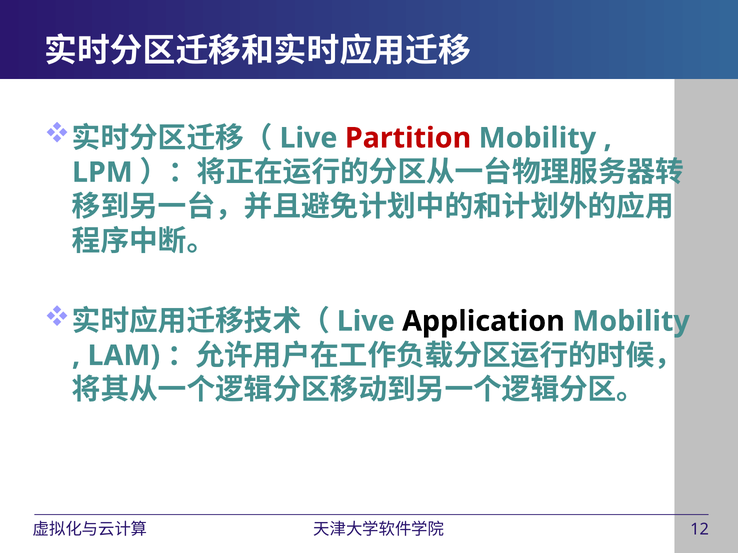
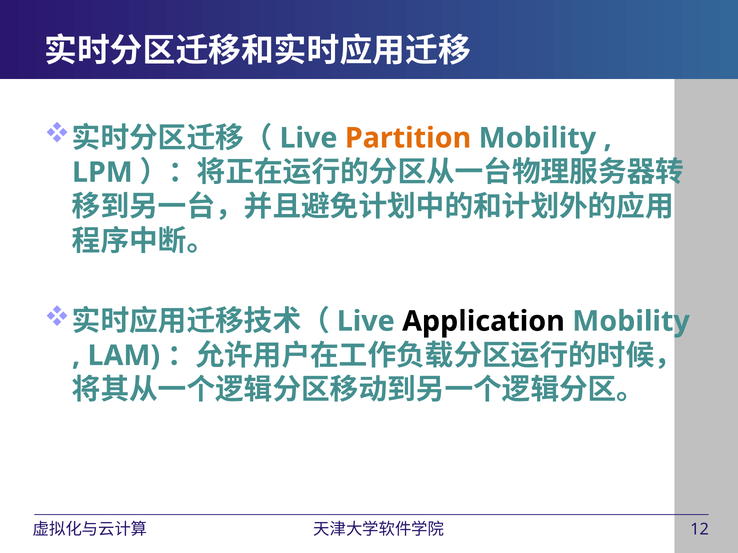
Partition colour: red -> orange
